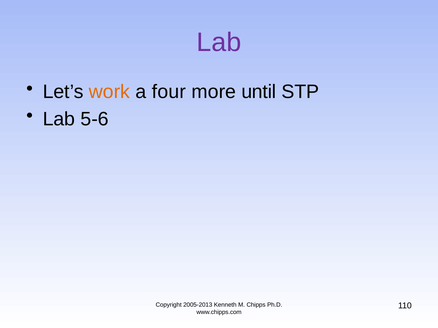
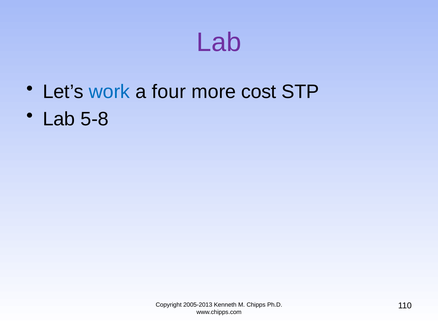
work colour: orange -> blue
until: until -> cost
5-6: 5-6 -> 5-8
